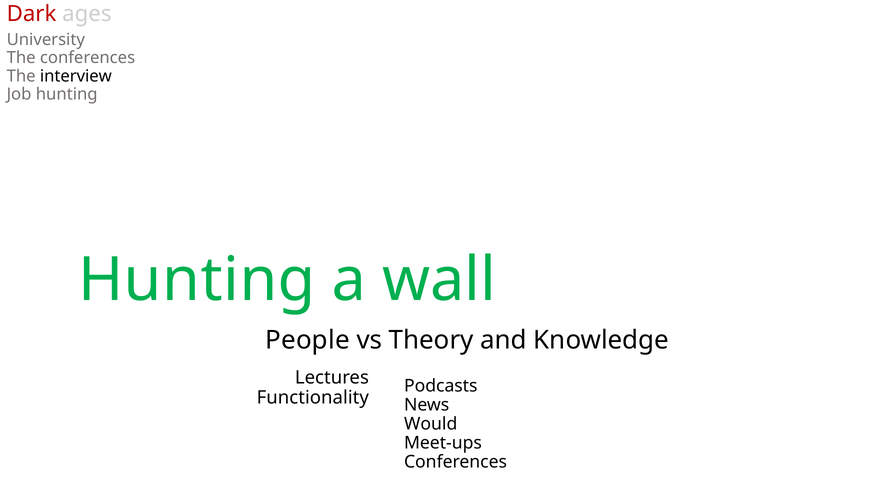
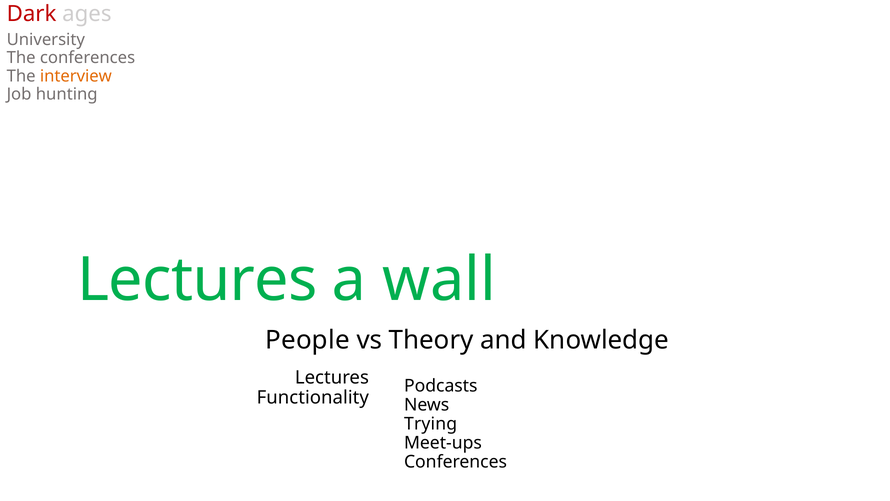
interview colour: black -> orange
Hunting at (197, 280): Hunting -> Lectures
Would: Would -> Trying
